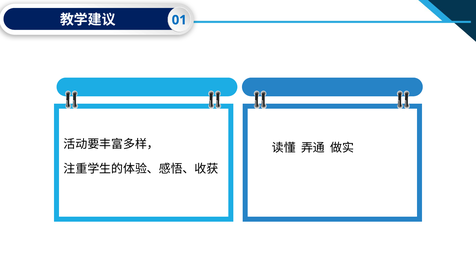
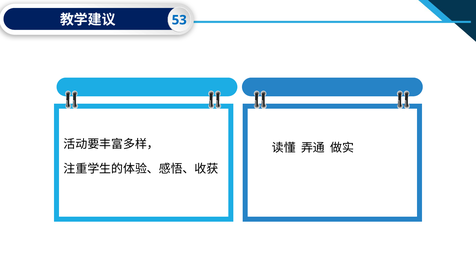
01: 01 -> 53
